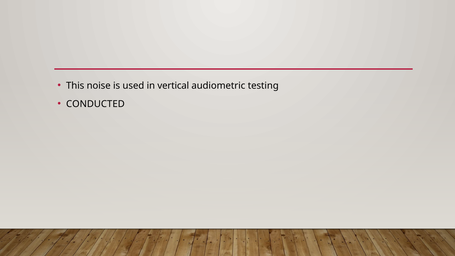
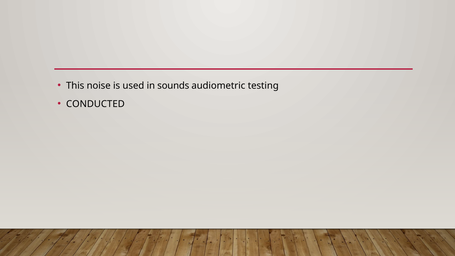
vertical: vertical -> sounds
